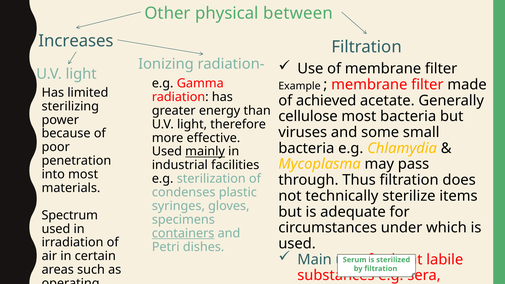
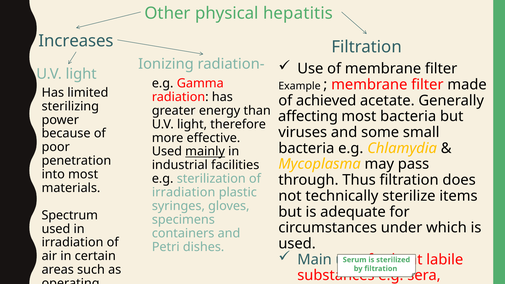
between: between -> hepatitis
cellulose: cellulose -> affecting
condenses at (184, 192): condenses -> irradiation
containers underline: present -> none
